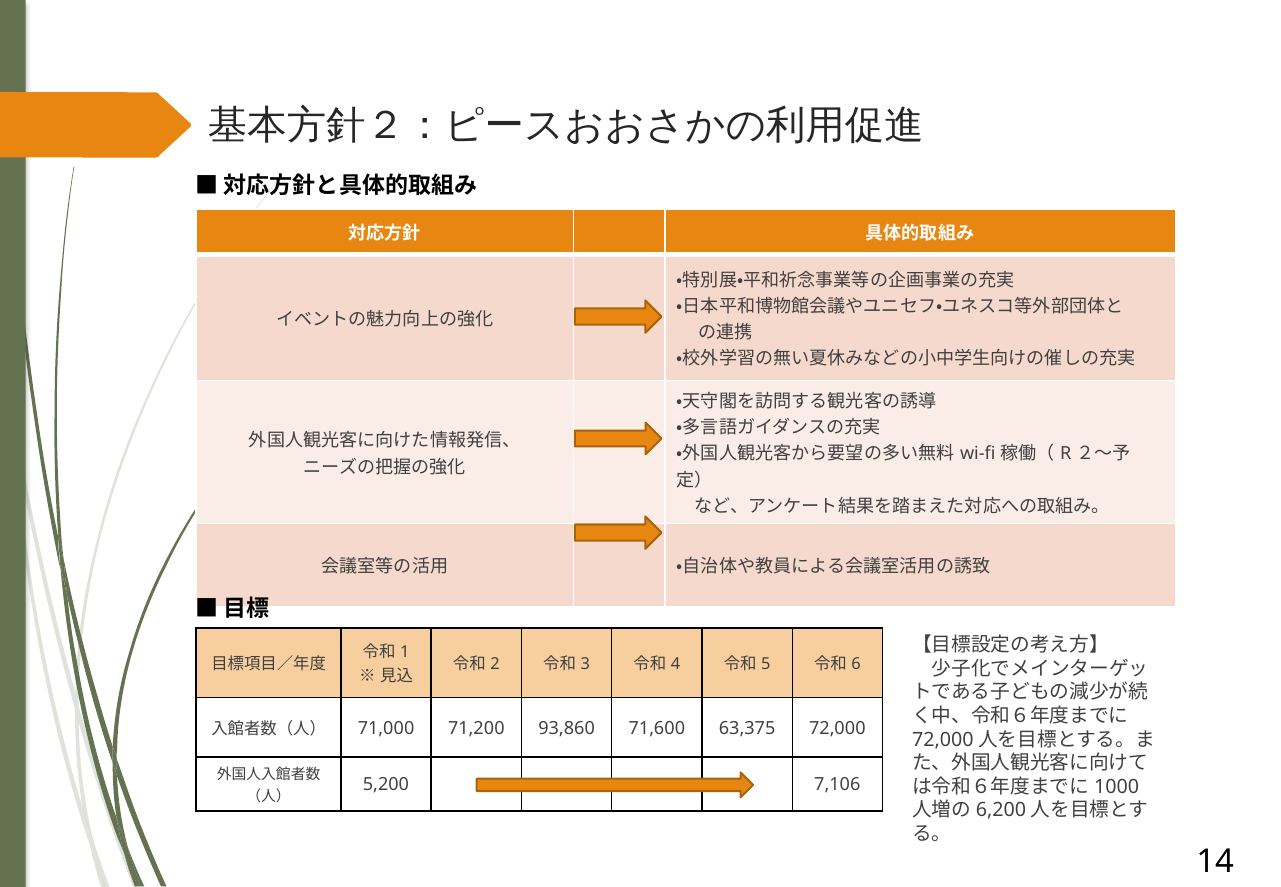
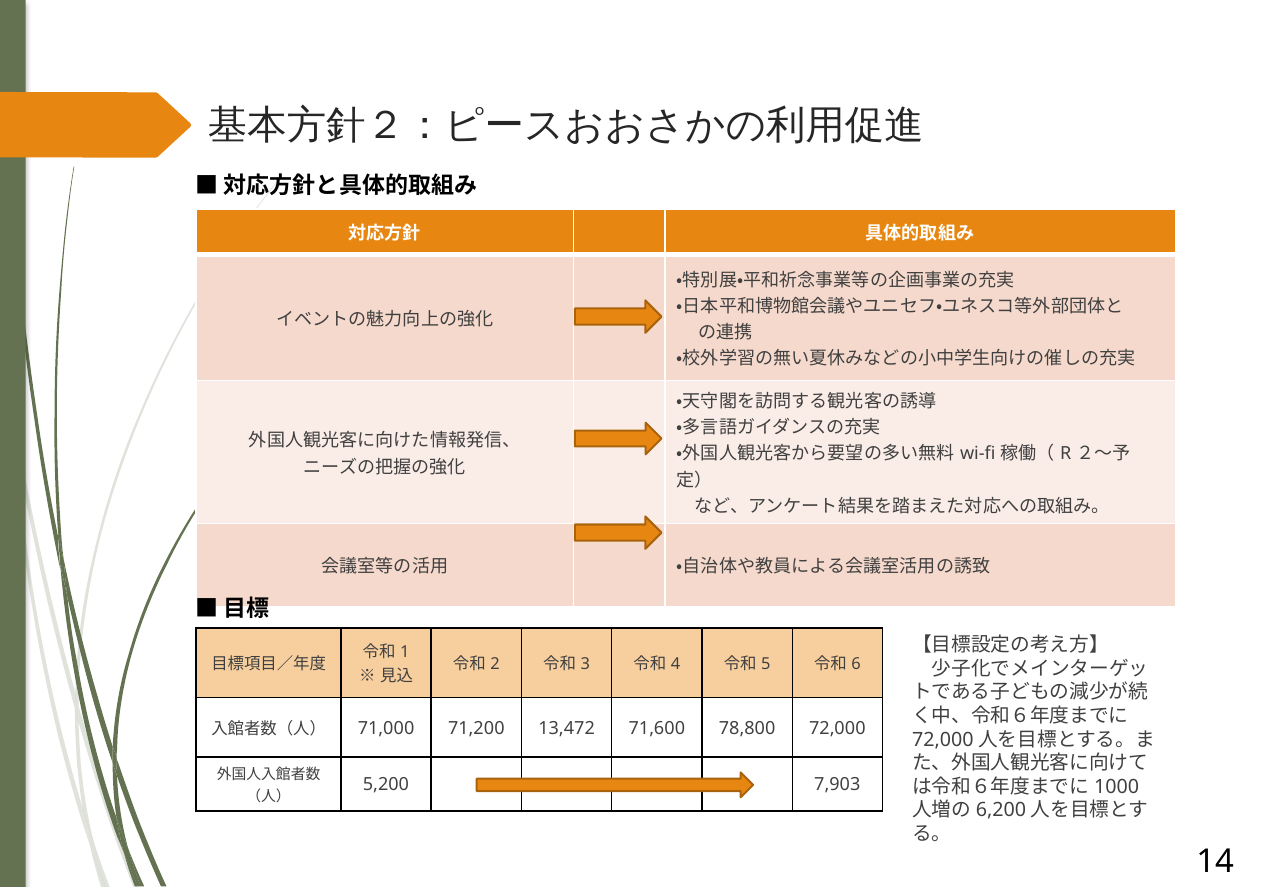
93,860: 93,860 -> 13,472
63,375: 63,375 -> 78,800
7,106: 7,106 -> 7,903
